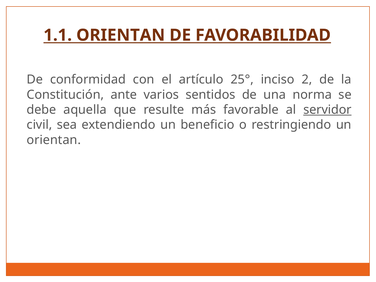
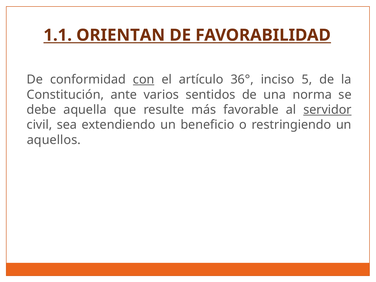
con underline: none -> present
25°: 25° -> 36°
2: 2 -> 5
orientan at (54, 140): orientan -> aquellos
